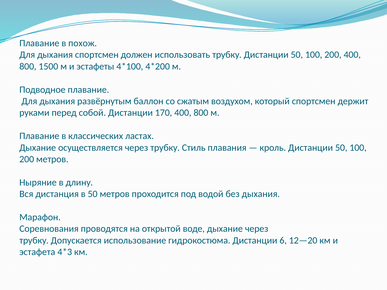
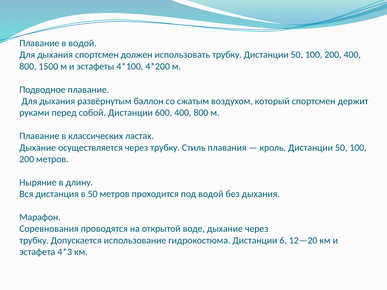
в похож: похож -> водой
170: 170 -> 600
